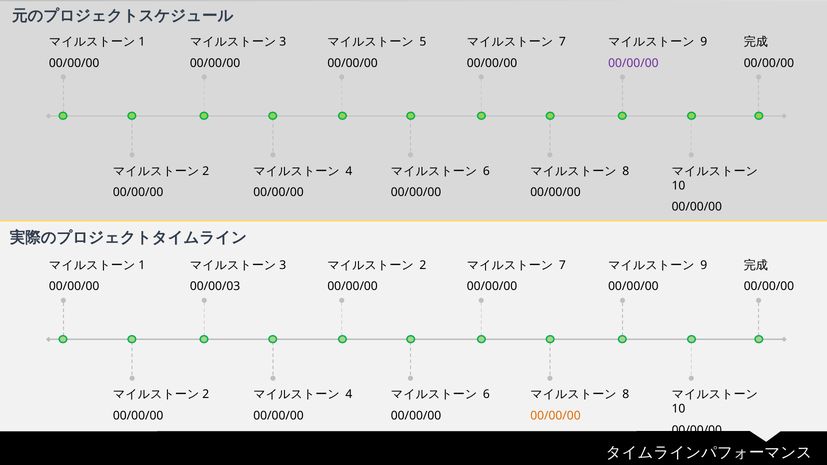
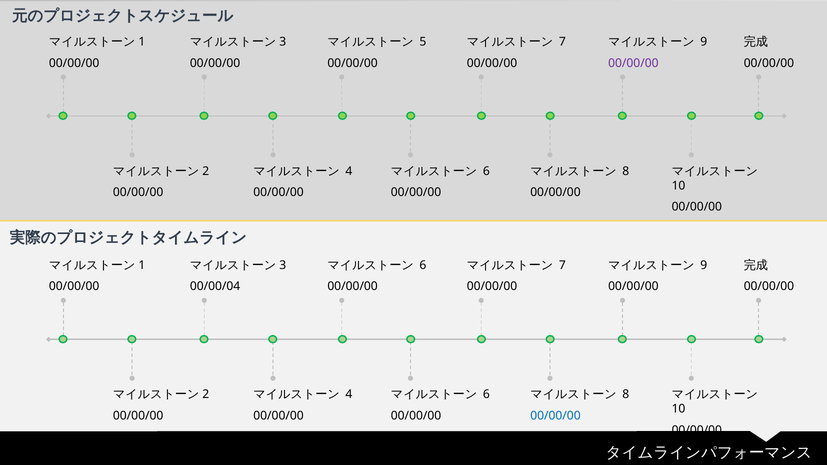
2 at (423, 265): 2 -> 6
00/00/03: 00/00/03 -> 00/00/04
00/00/00 at (555, 416) colour: orange -> blue
